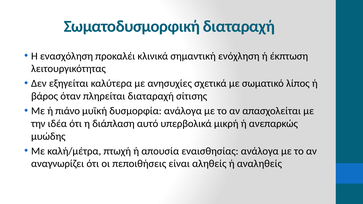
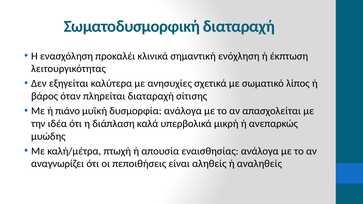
αυτό: αυτό -> καλά
